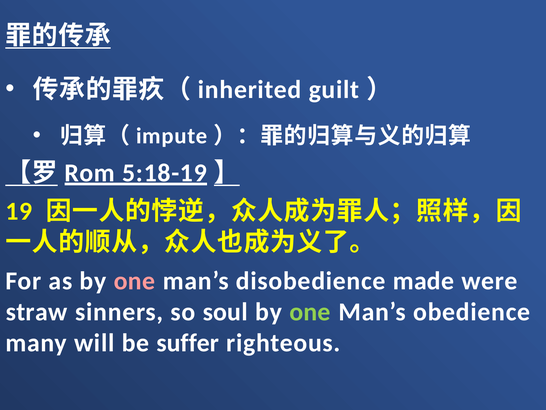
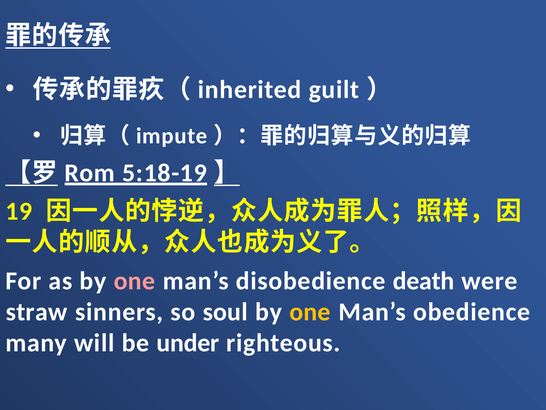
made: made -> death
one at (310, 312) colour: light green -> yellow
suffer: suffer -> under
